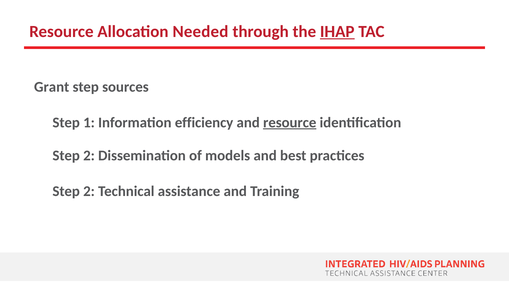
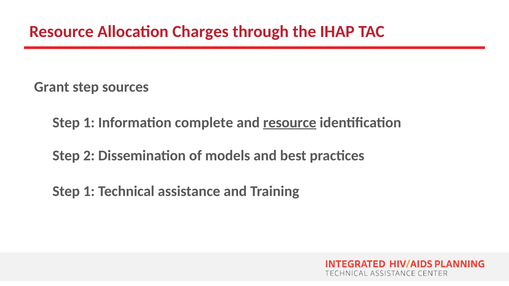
Needed: Needed -> Charges
IHAP underline: present -> none
efficiency: efficiency -> complete
2 at (89, 191): 2 -> 1
